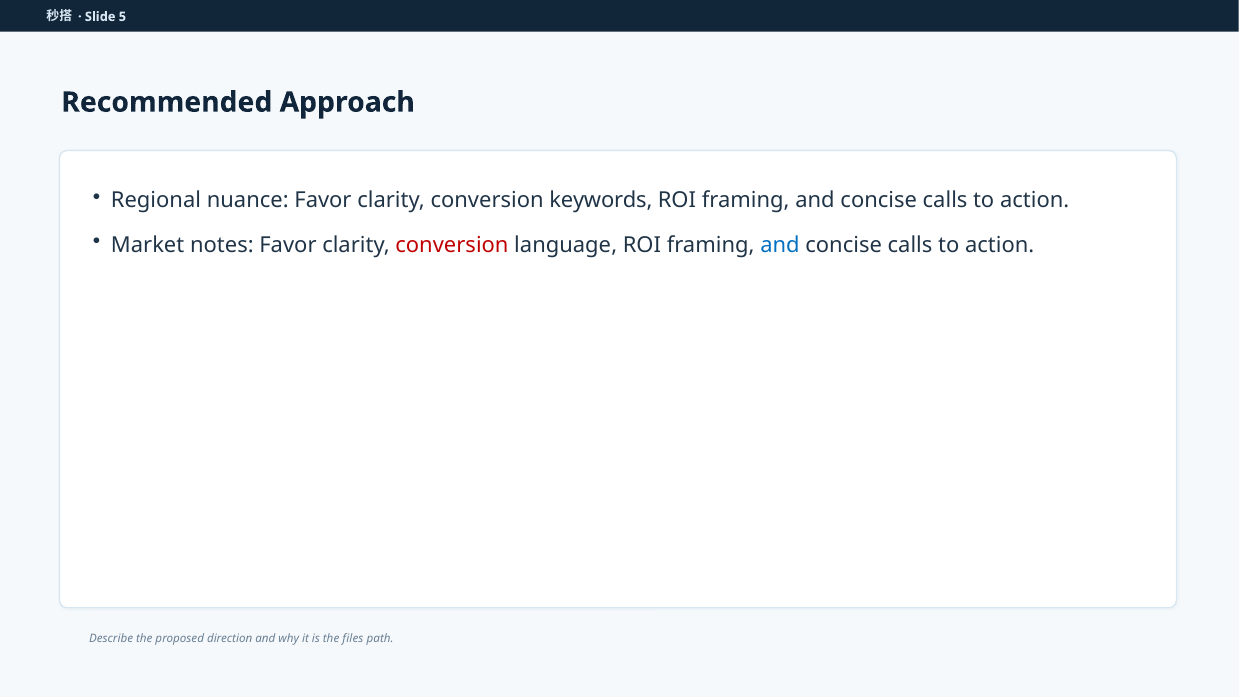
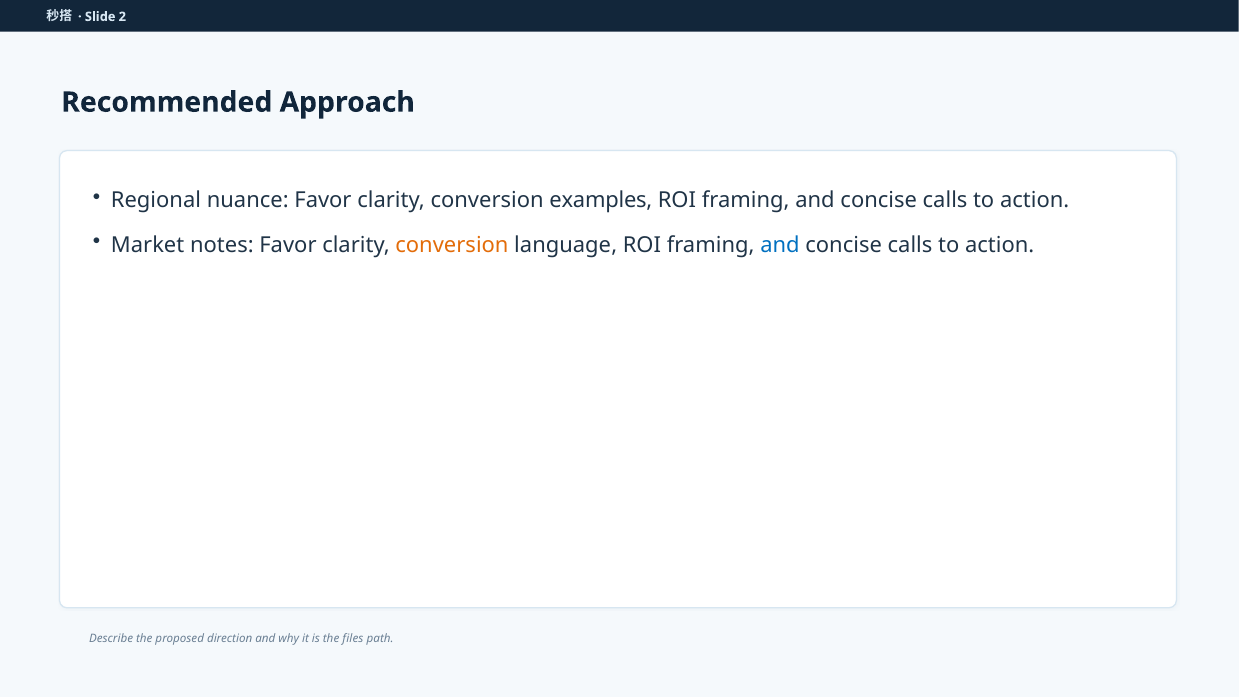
5: 5 -> 2
keywords: keywords -> examples
conversion at (452, 245) colour: red -> orange
